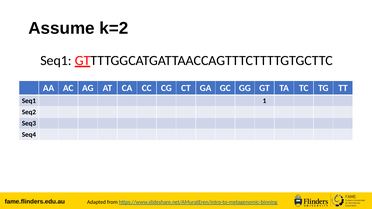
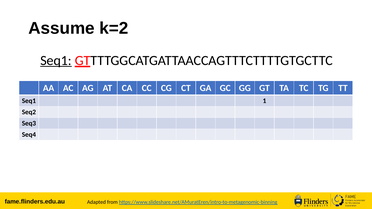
Seq1 at (56, 61) underline: none -> present
